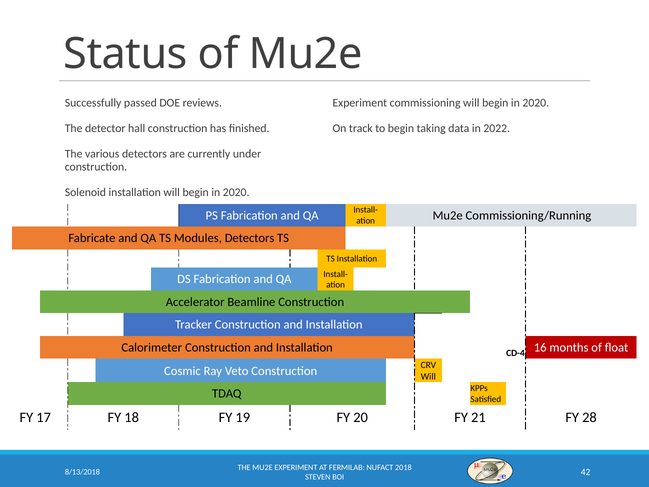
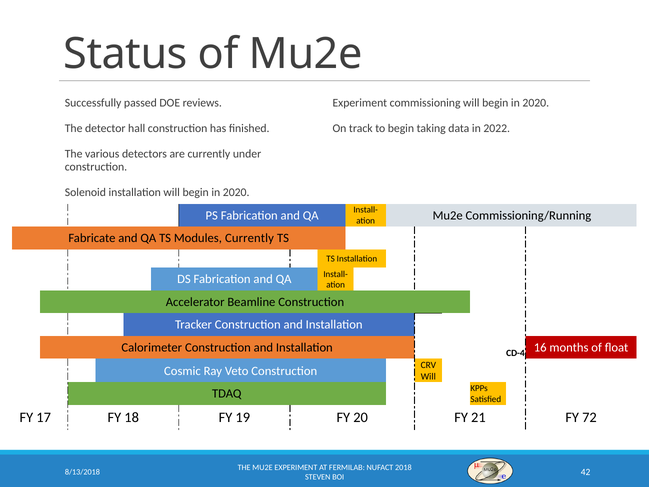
Modules Detectors: Detectors -> Currently
28: 28 -> 72
